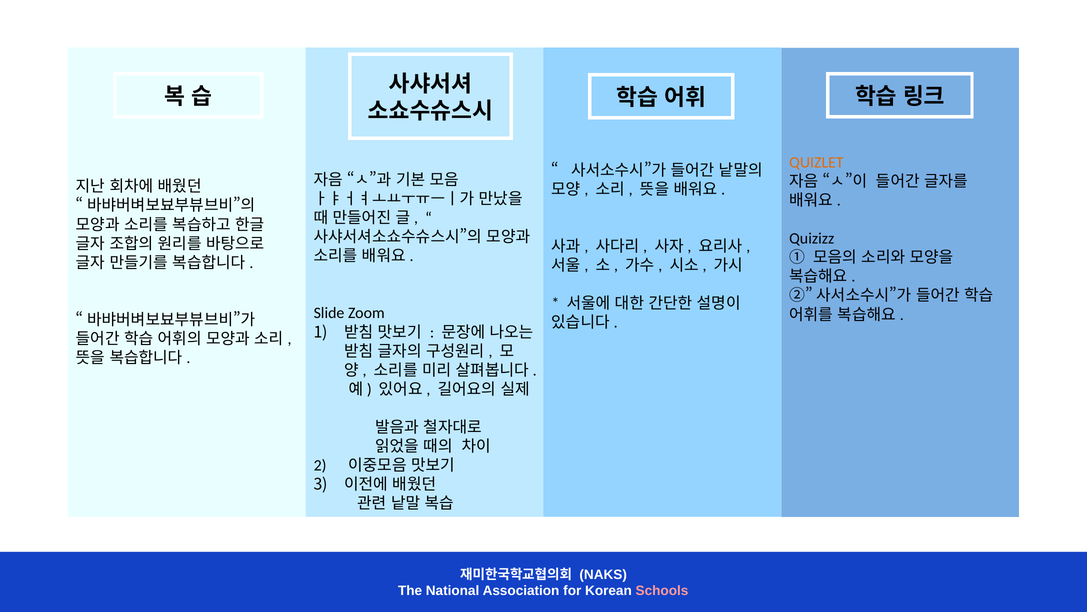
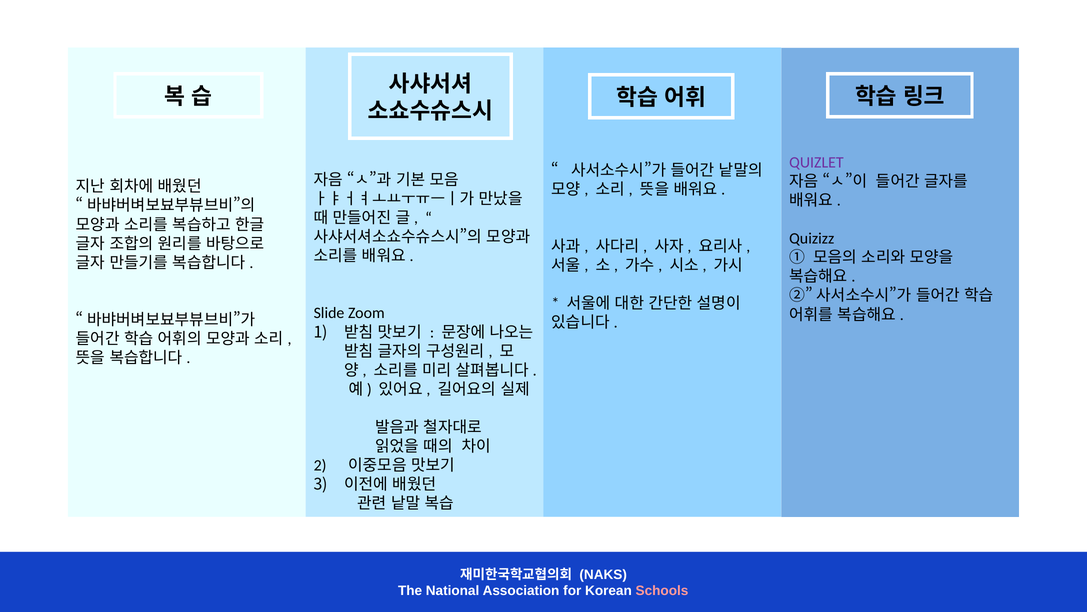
QUIZLET colour: orange -> purple
